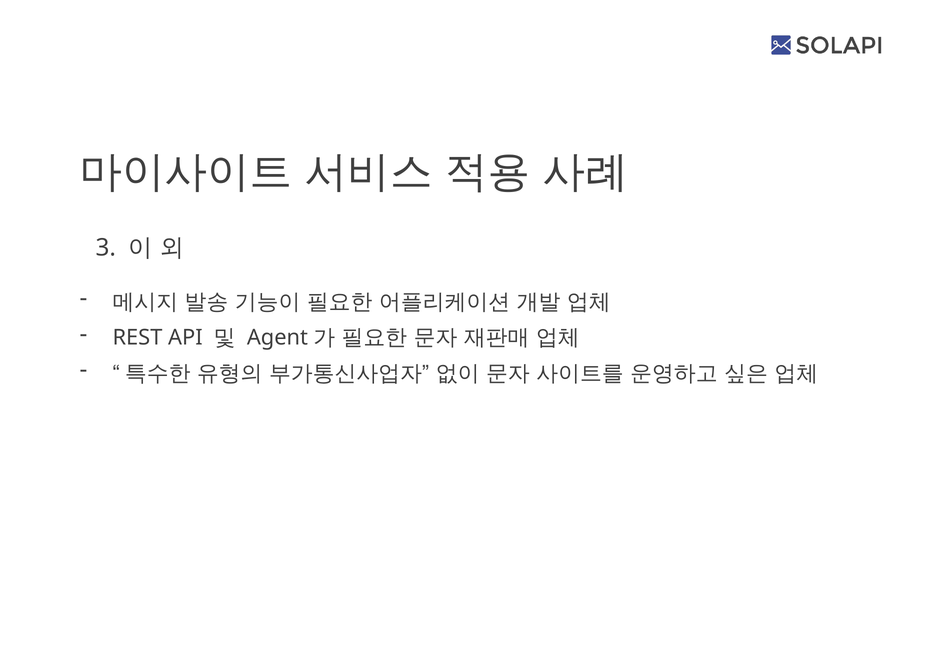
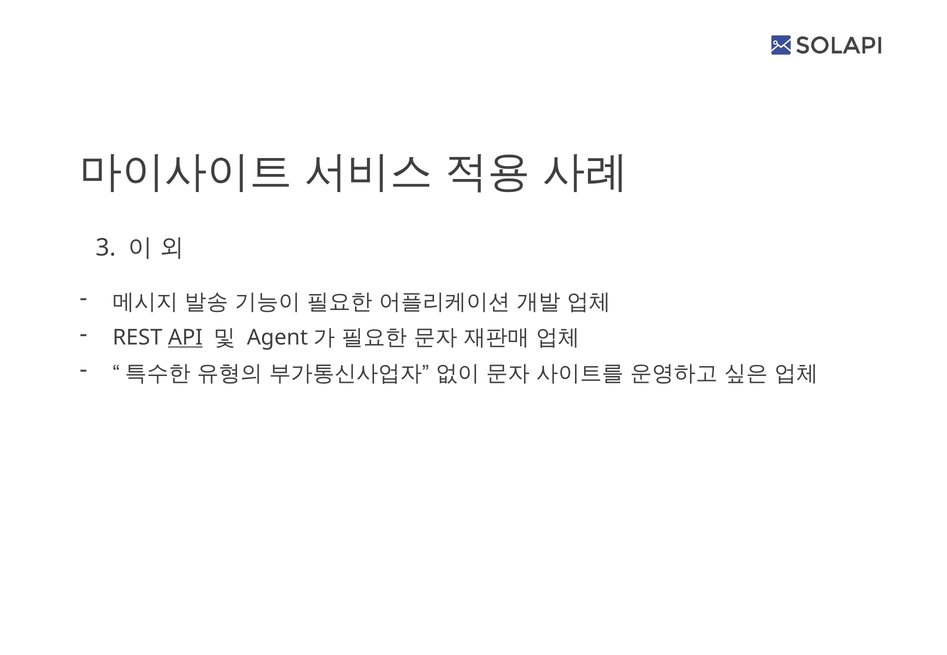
API underline: none -> present
